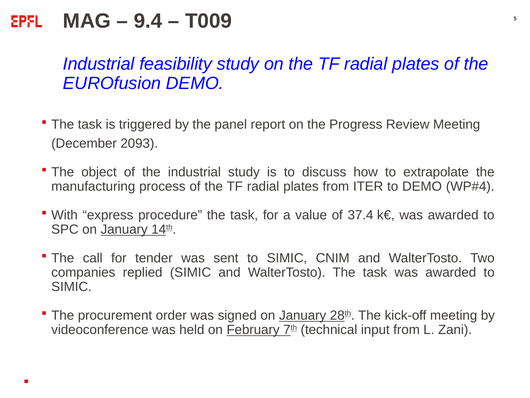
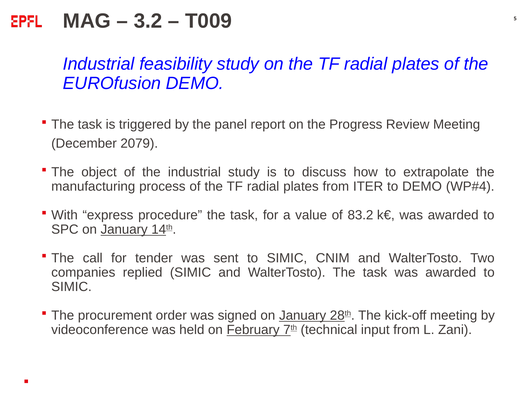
9.4: 9.4 -> 3.2
2093: 2093 -> 2079
37.4: 37.4 -> 83.2
